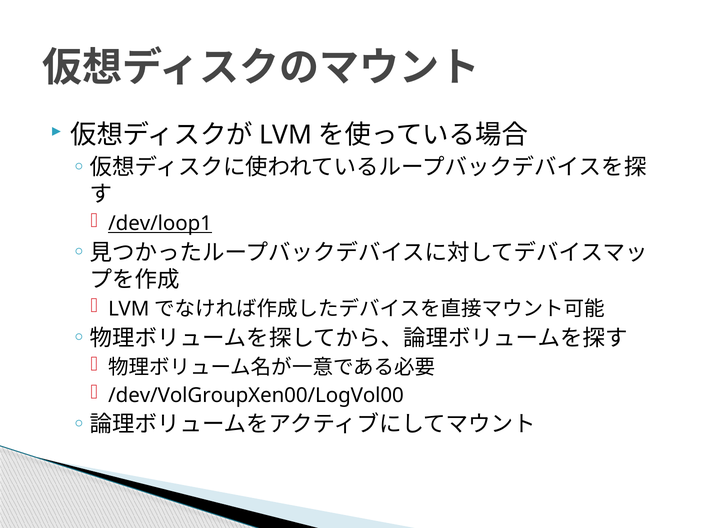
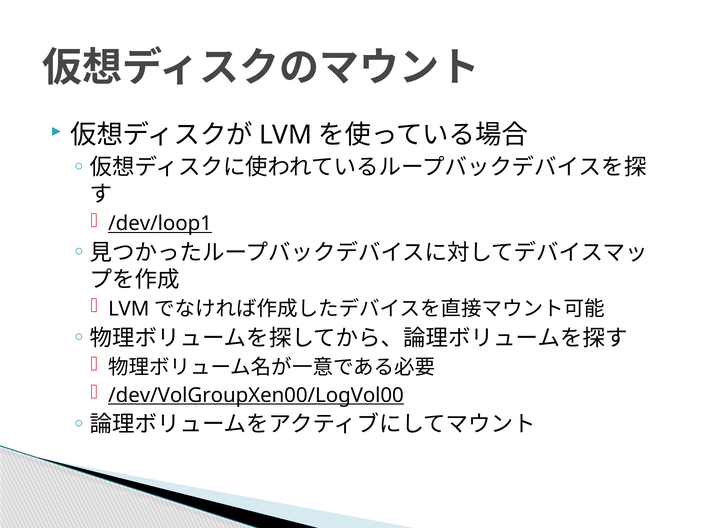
/dev/VolGroupXen00/LogVol00 underline: none -> present
